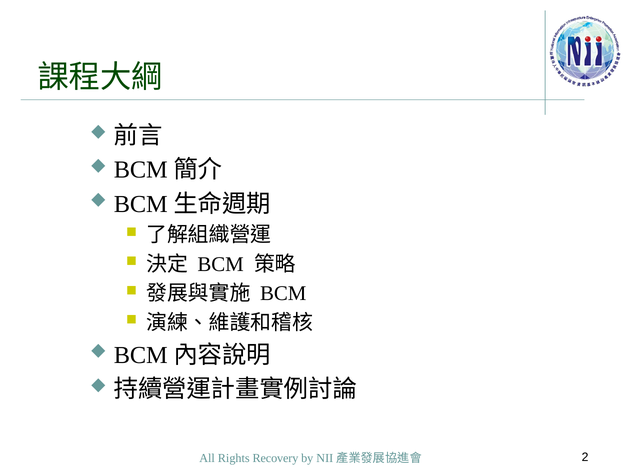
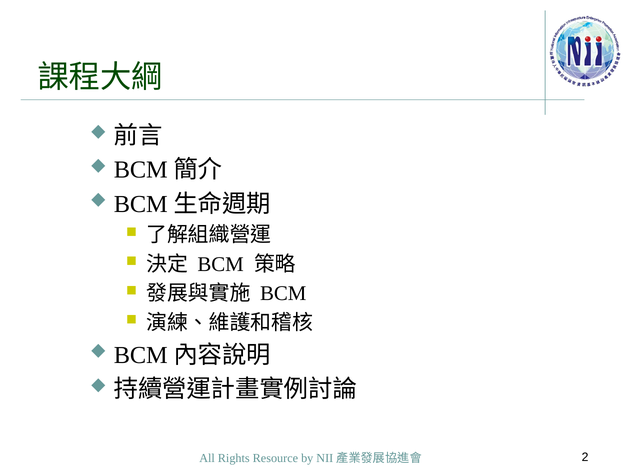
Recovery: Recovery -> Resource
